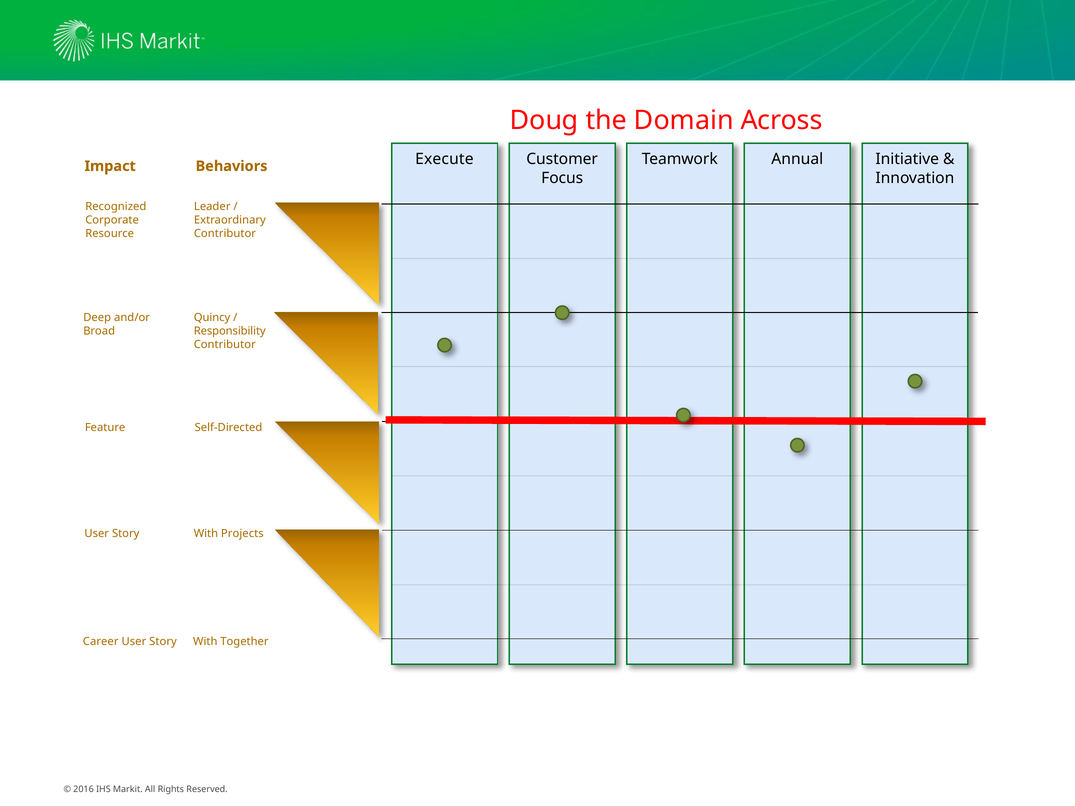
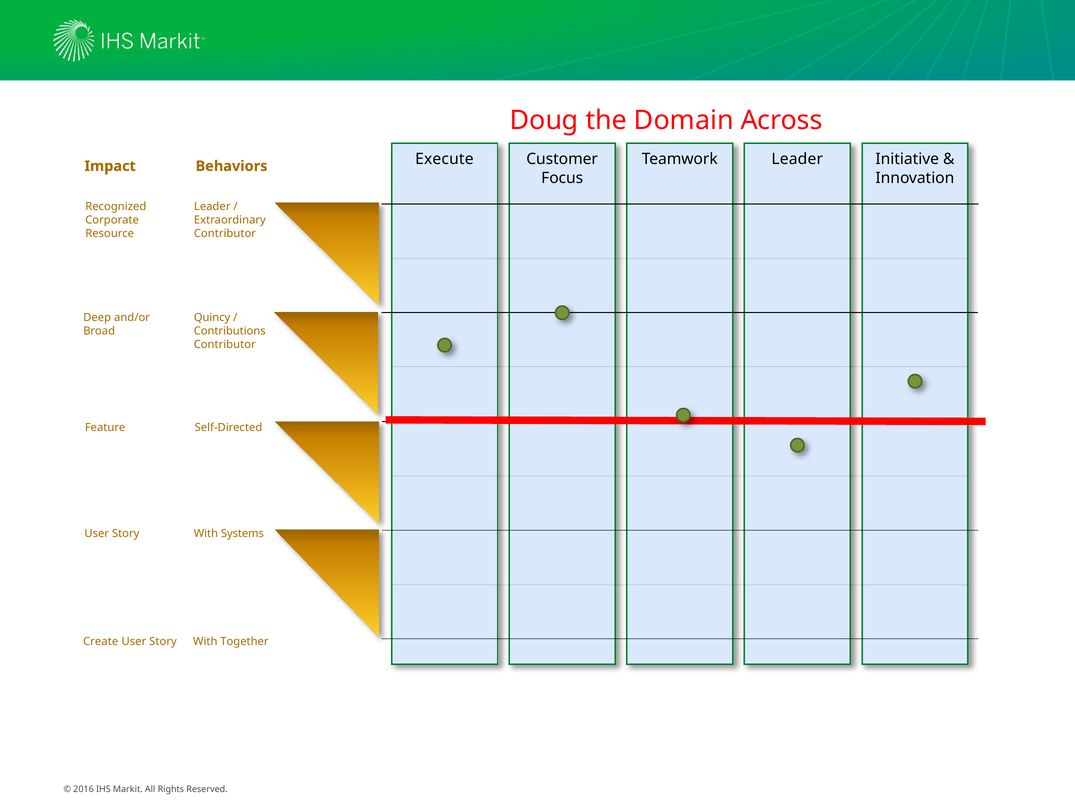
Teamwork Annual: Annual -> Leader
Responsibility: Responsibility -> Contributions
Projects: Projects -> Systems
Career: Career -> Create
